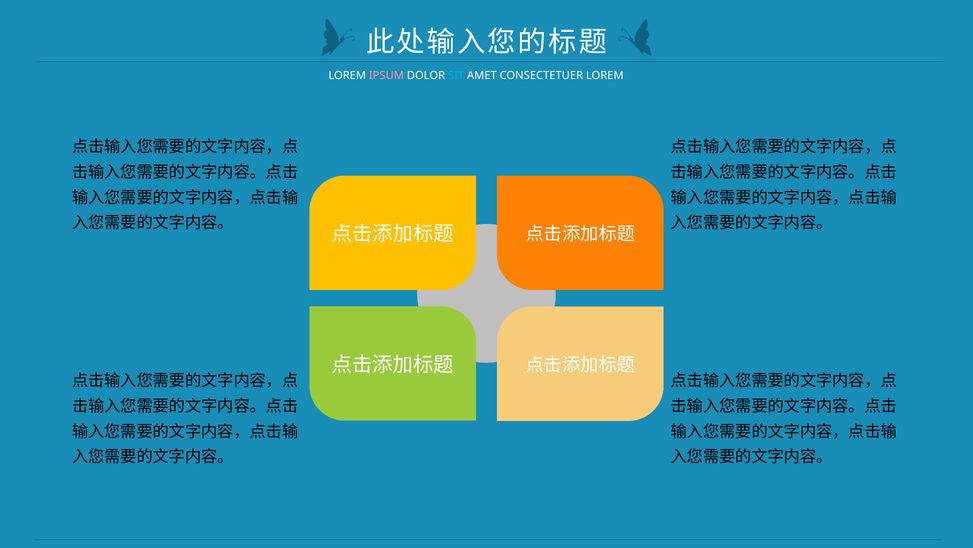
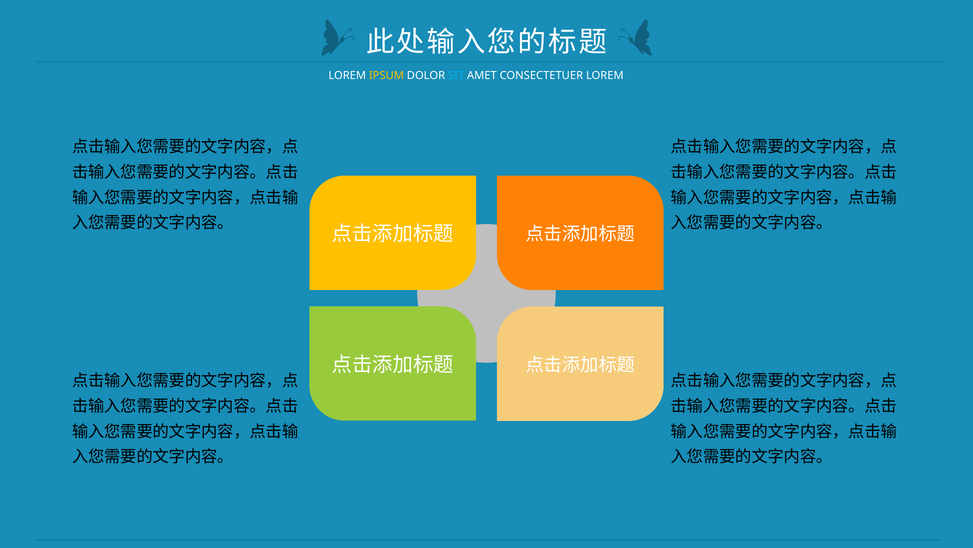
IPSUM colour: pink -> yellow
